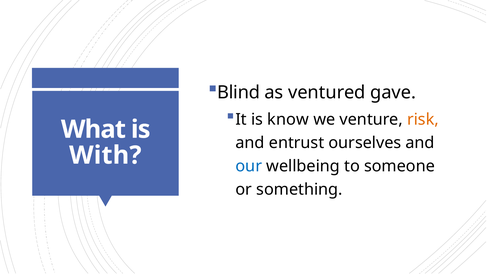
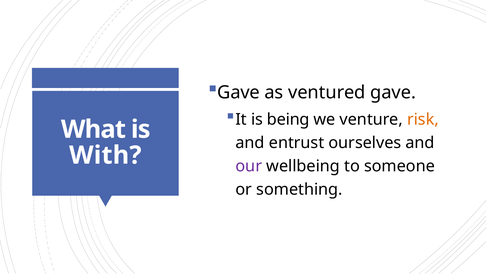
Blind at (239, 92): Blind -> Gave
know: know -> being
our colour: blue -> purple
